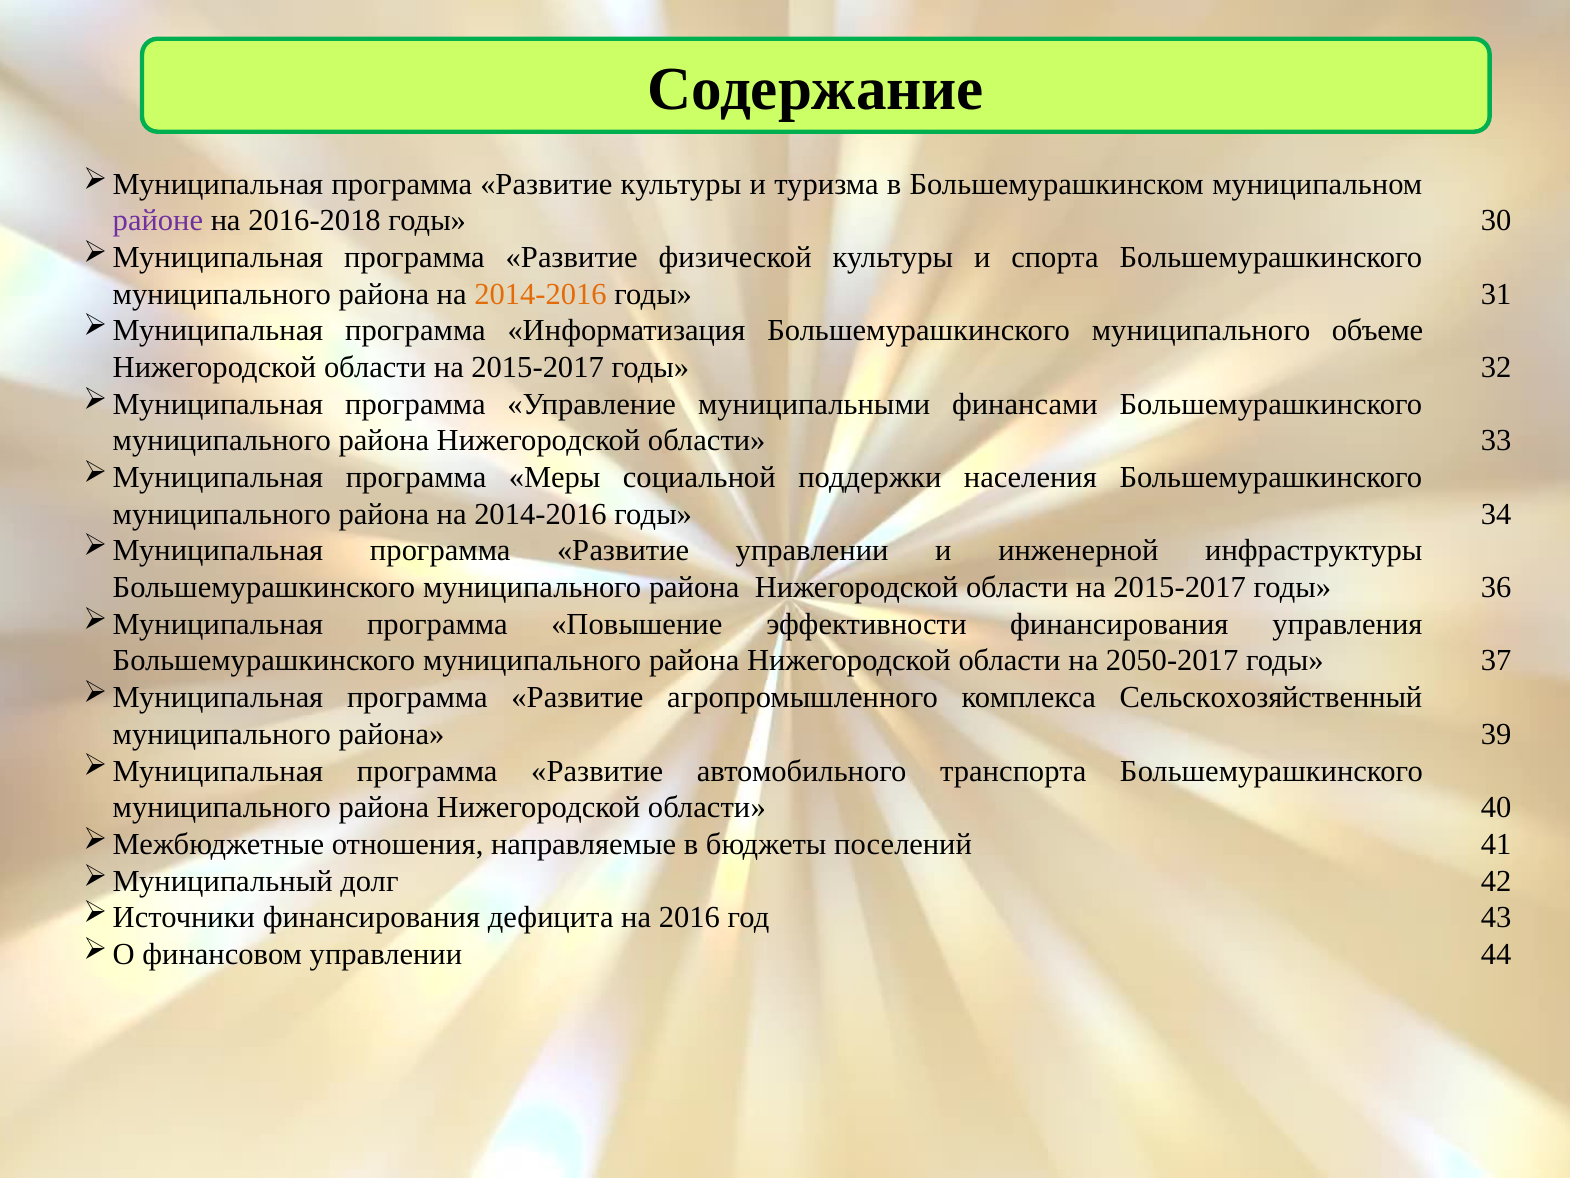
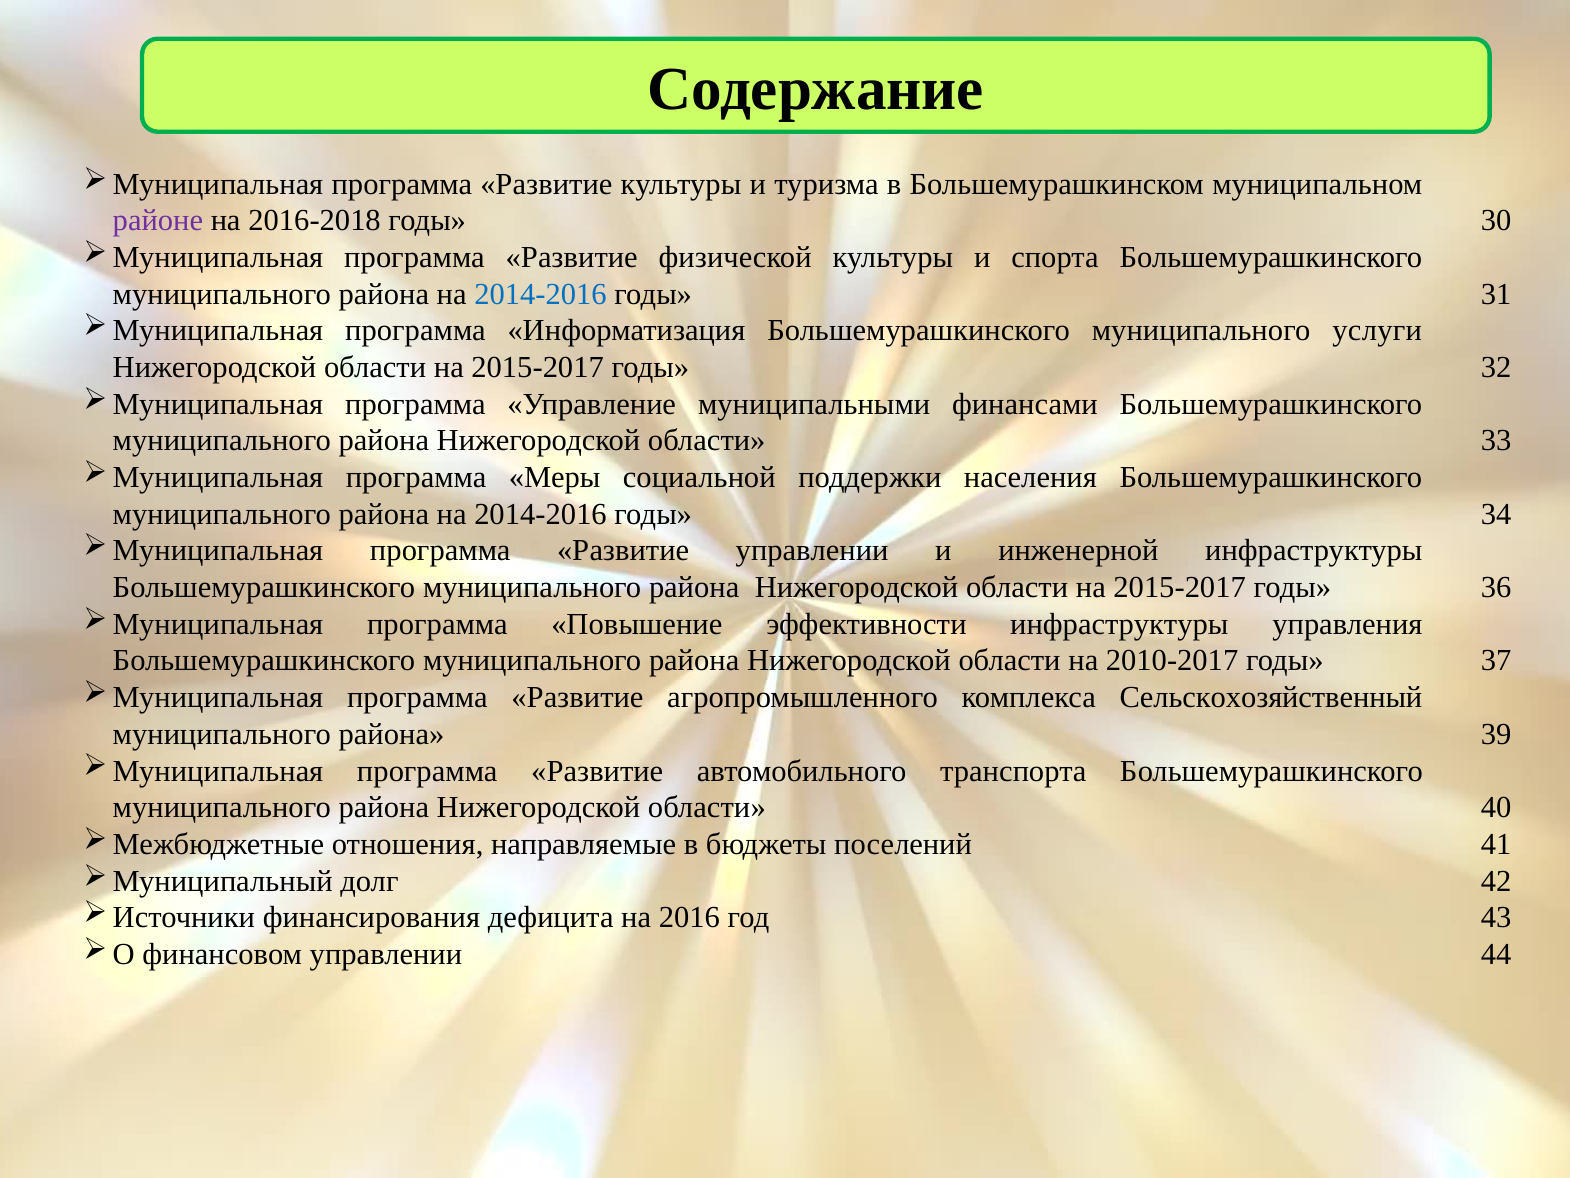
2014-2016 at (540, 294) colour: orange -> blue
объеме: объеме -> услуги
эффективности финансирования: финансирования -> инфраструктуры
2050-2017: 2050-2017 -> 2010-2017
